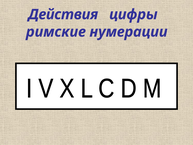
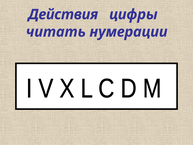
римские: римские -> читать
